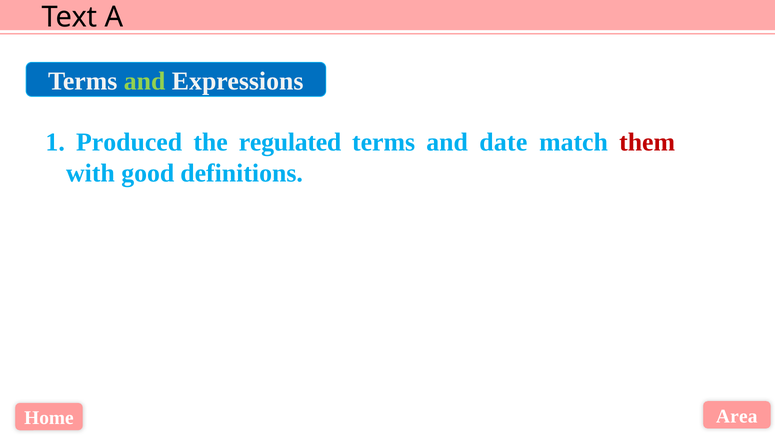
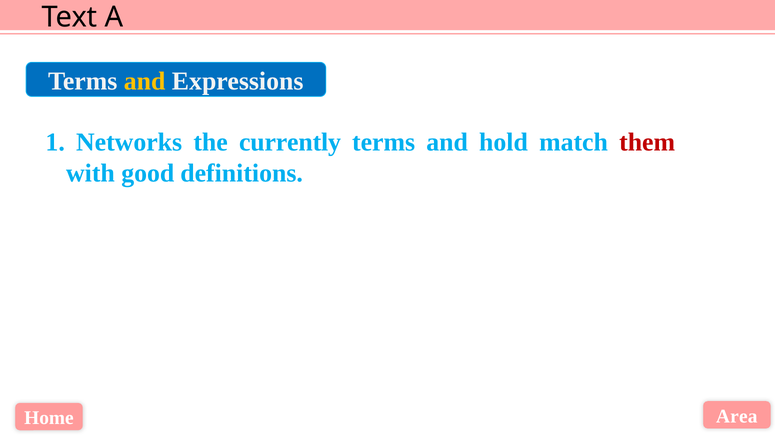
and at (145, 81) colour: light green -> yellow
Produced: Produced -> Networks
regulated: regulated -> currently
date: date -> hold
